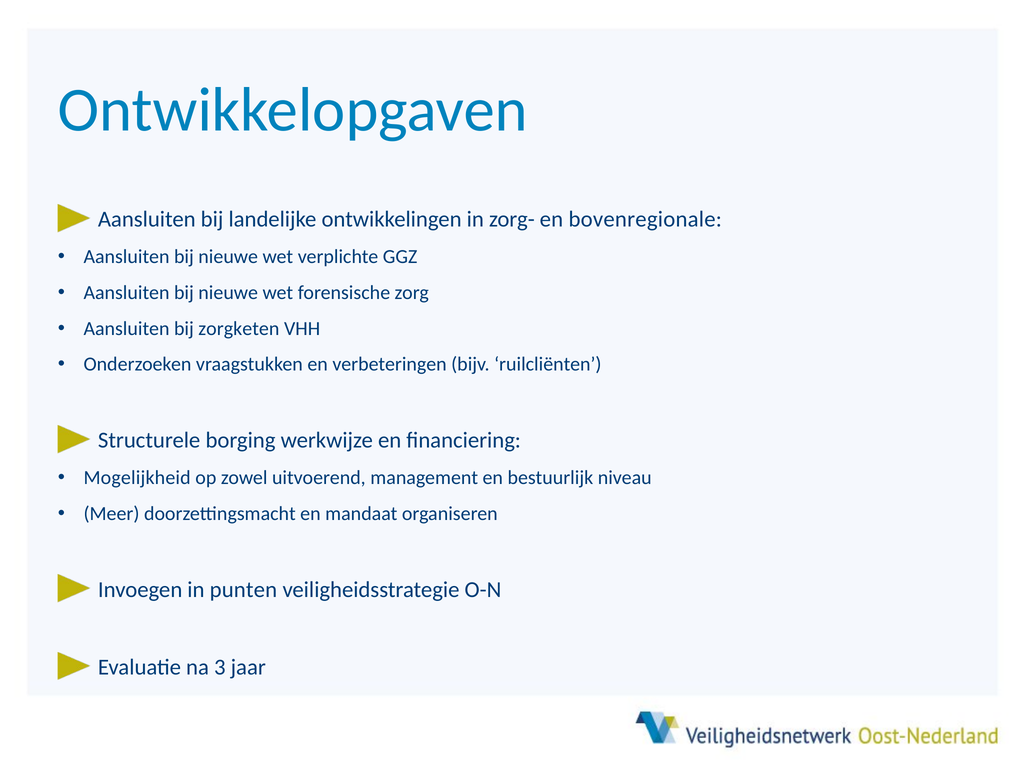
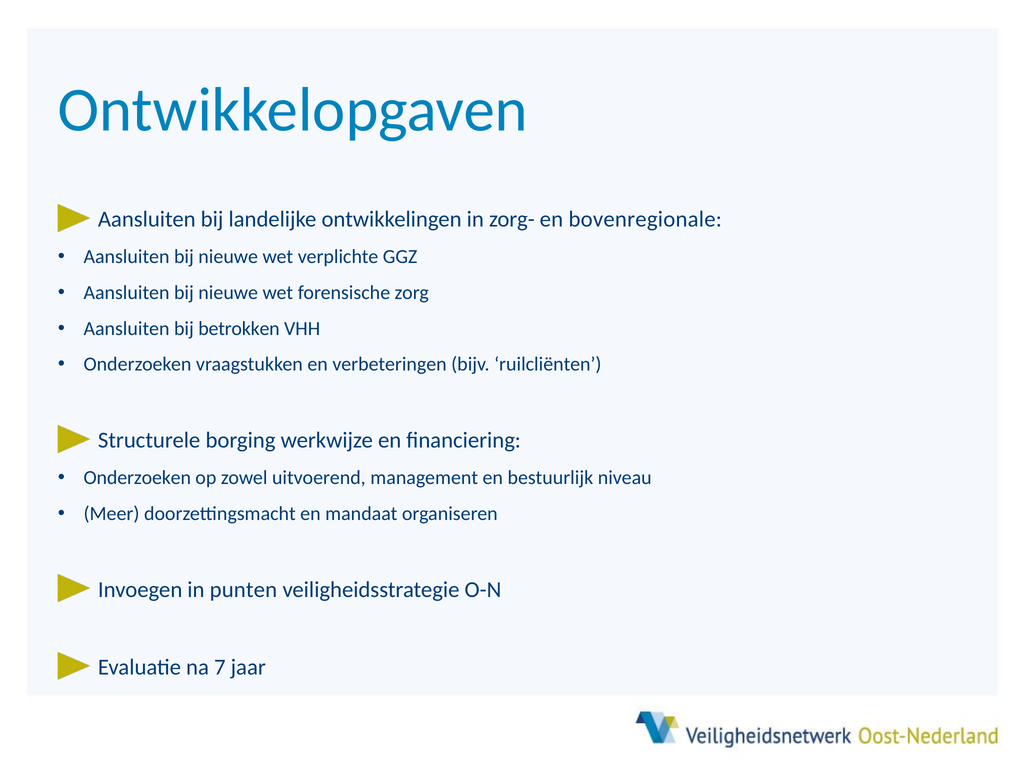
zorgketen: zorgketen -> betrokken
Mogelijkheid at (137, 478): Mogelijkheid -> Onderzoeken
3: 3 -> 7
